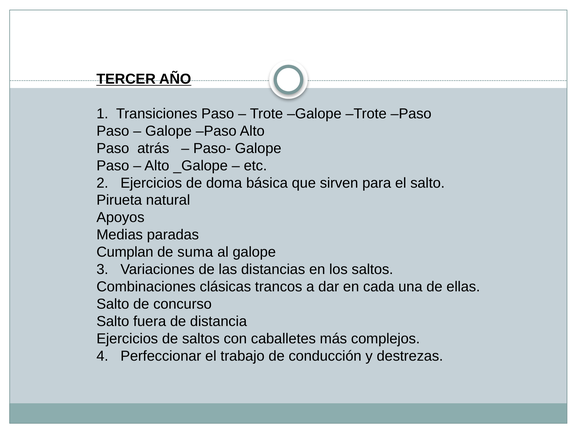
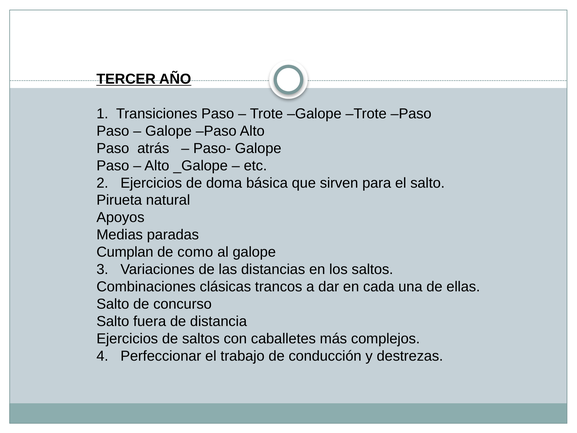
suma: suma -> como
